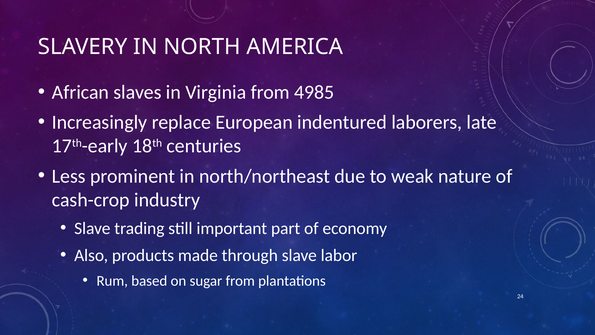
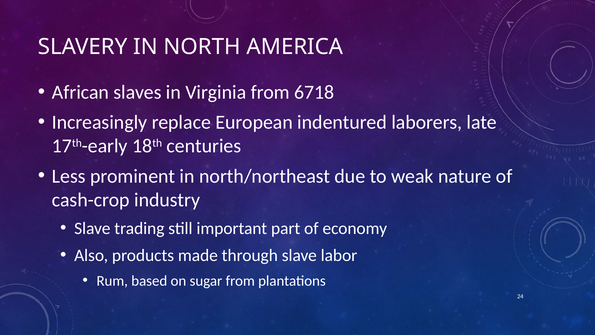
4985: 4985 -> 6718
